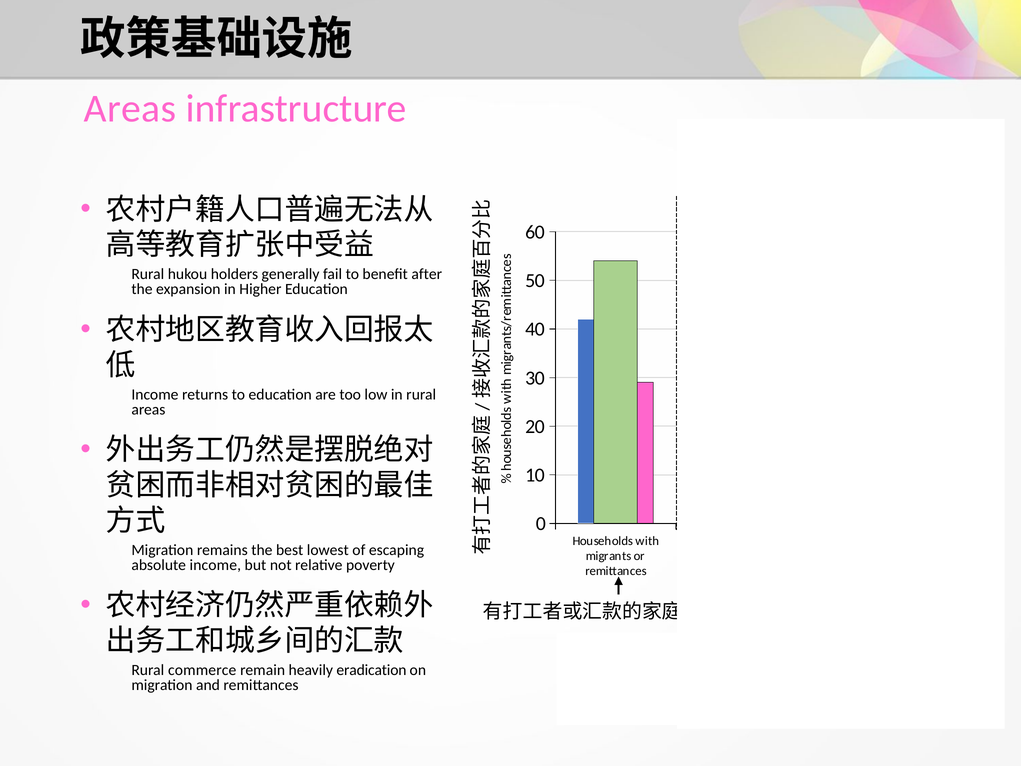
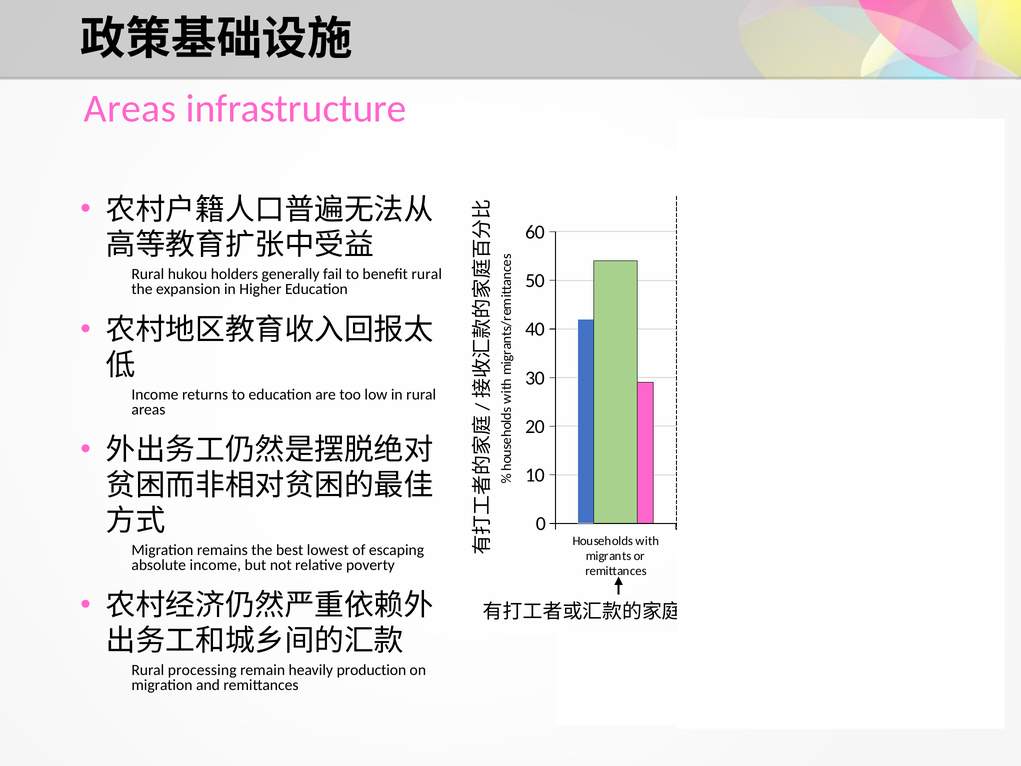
benefit after: after -> rural
commerce: commerce -> processing
eradication: eradication -> production
